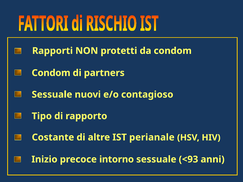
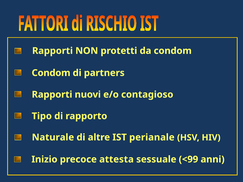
Sessuale at (52, 95): Sessuale -> Rapporti
Costante: Costante -> Naturale
intorno: intorno -> attesta
<93: <93 -> <99
